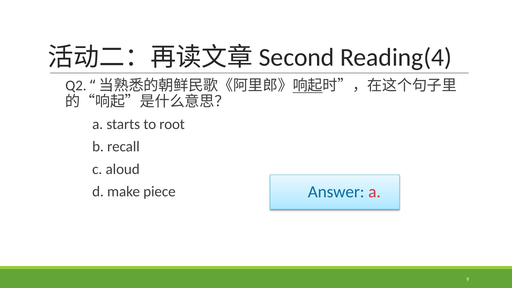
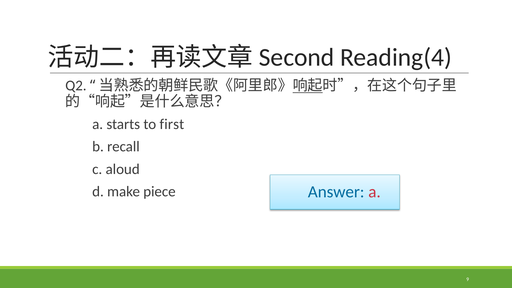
root: root -> first
